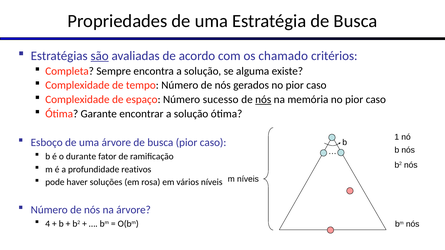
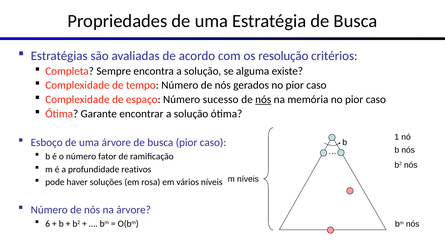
são underline: present -> none
chamado: chamado -> resolução
o durante: durante -> número
4: 4 -> 6
